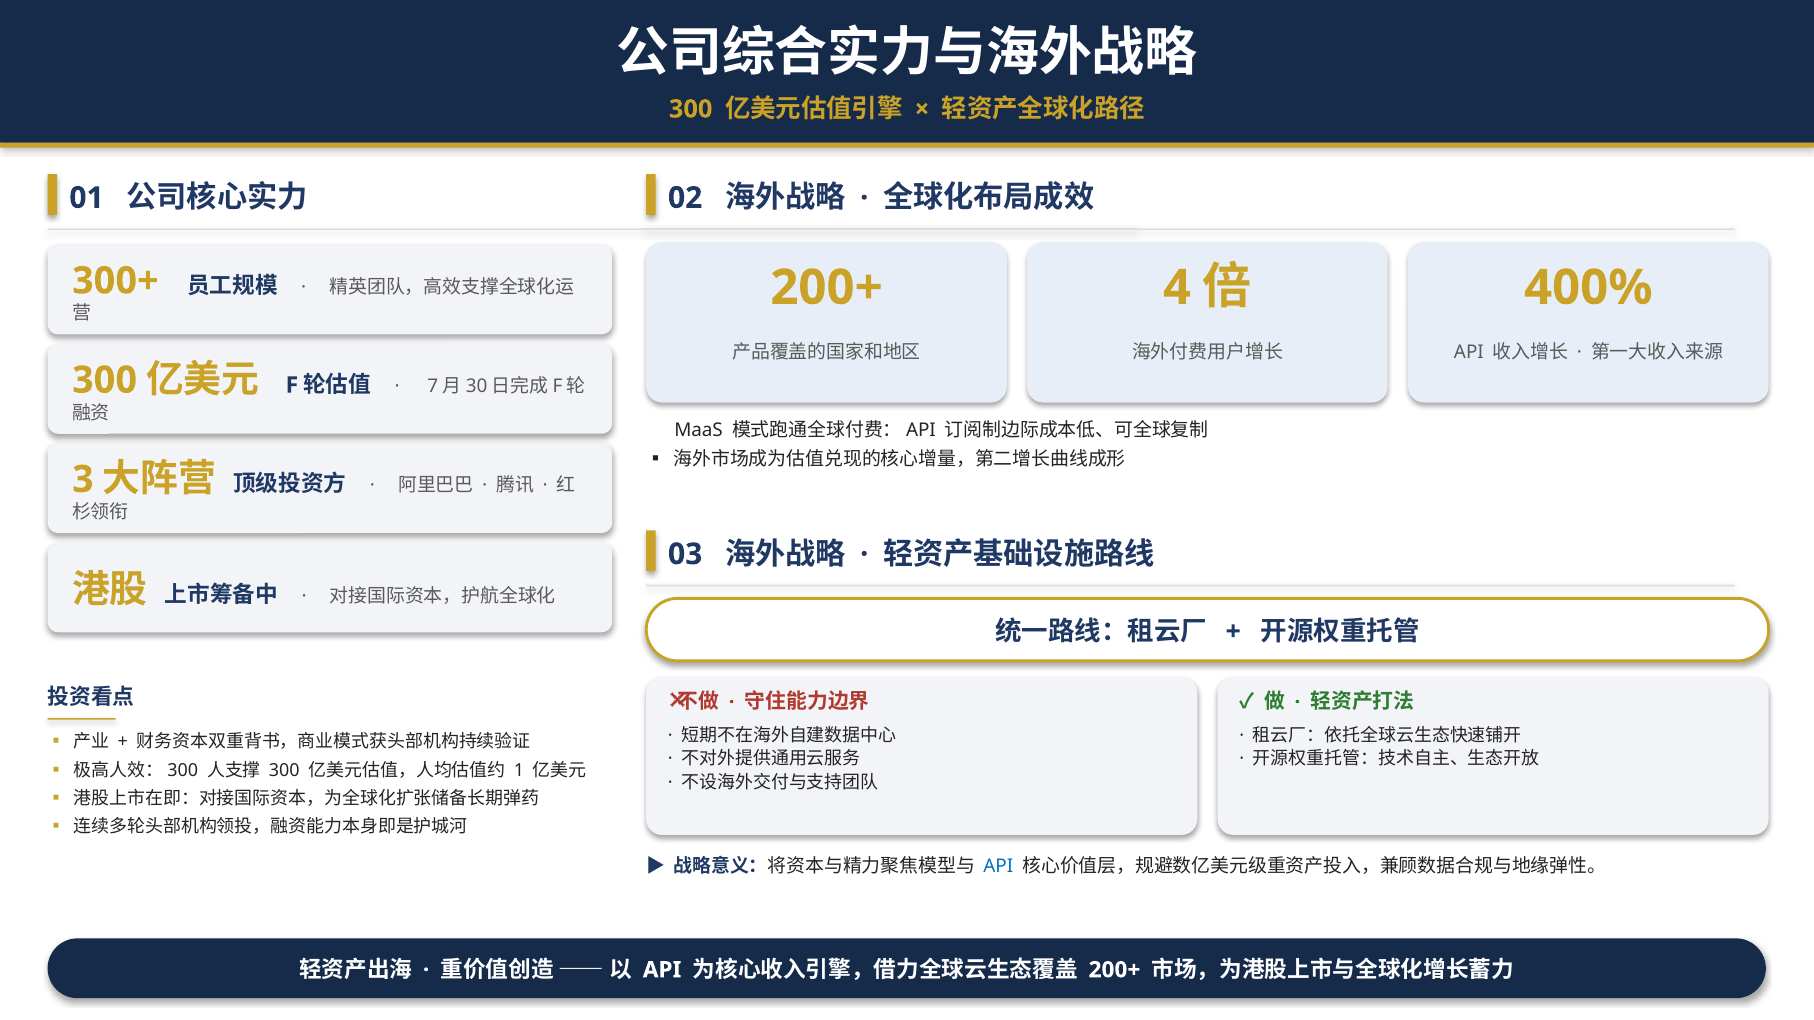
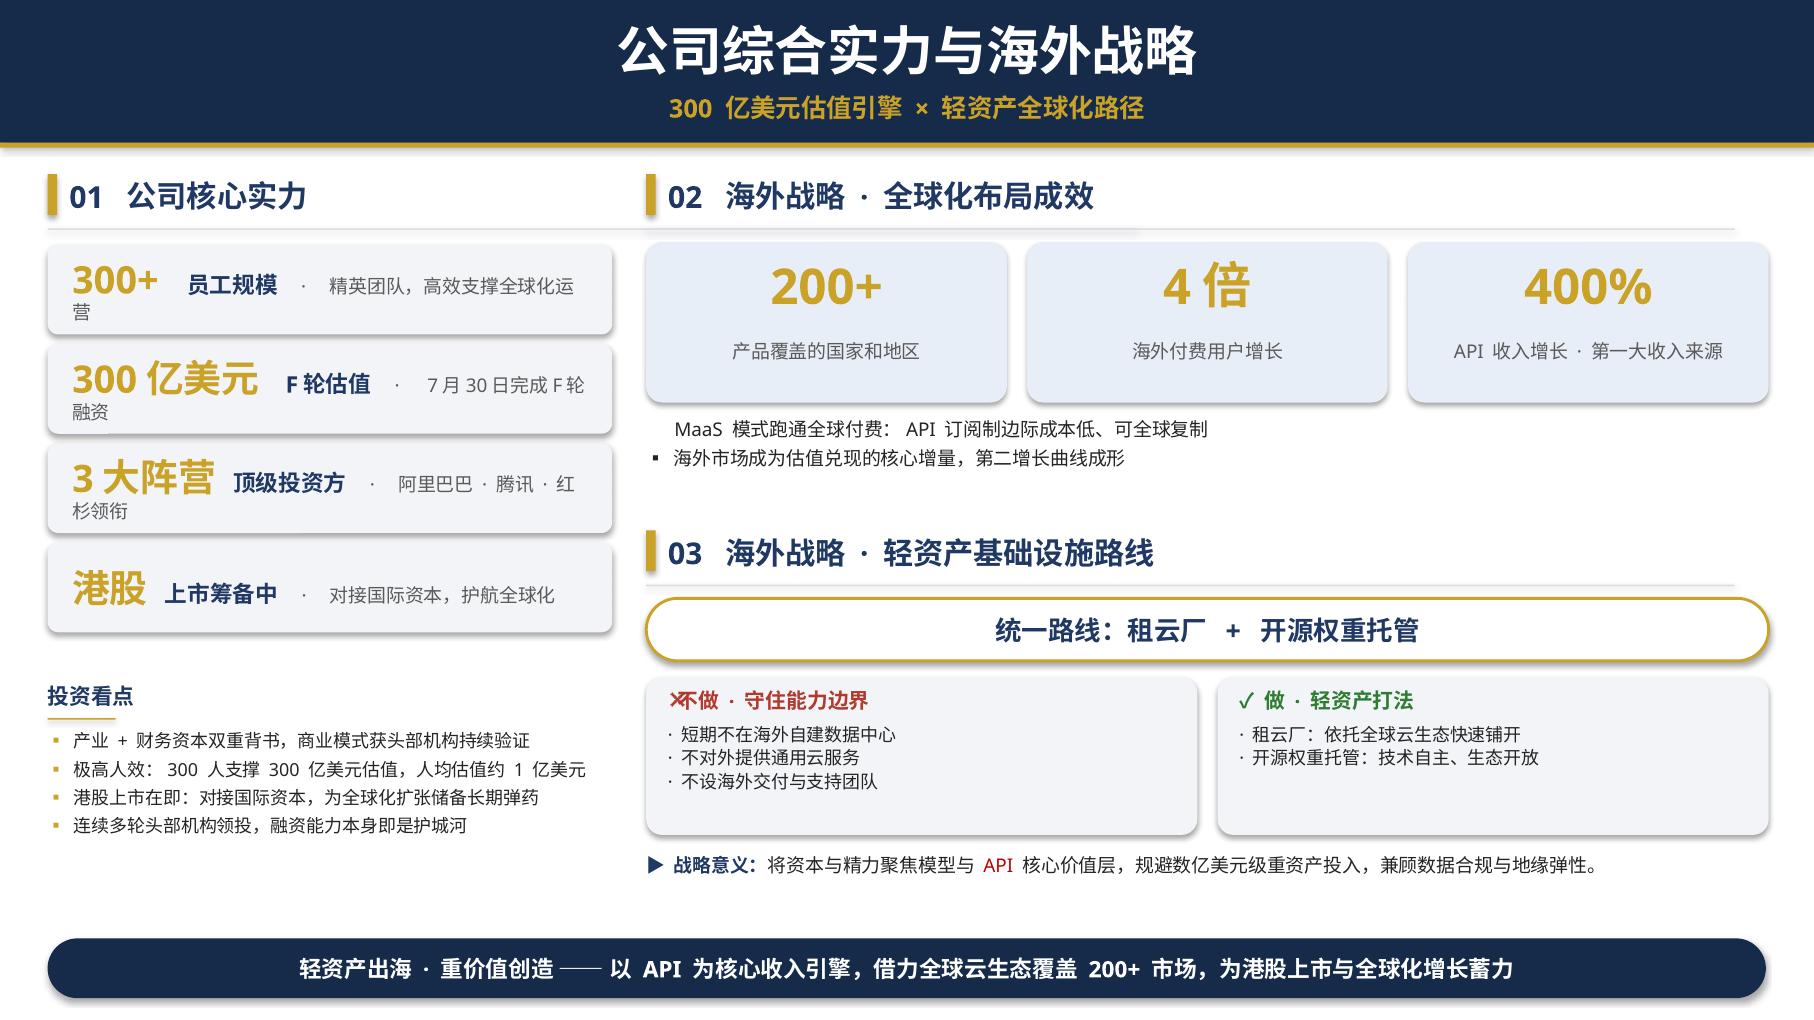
API at (998, 866) colour: blue -> red
